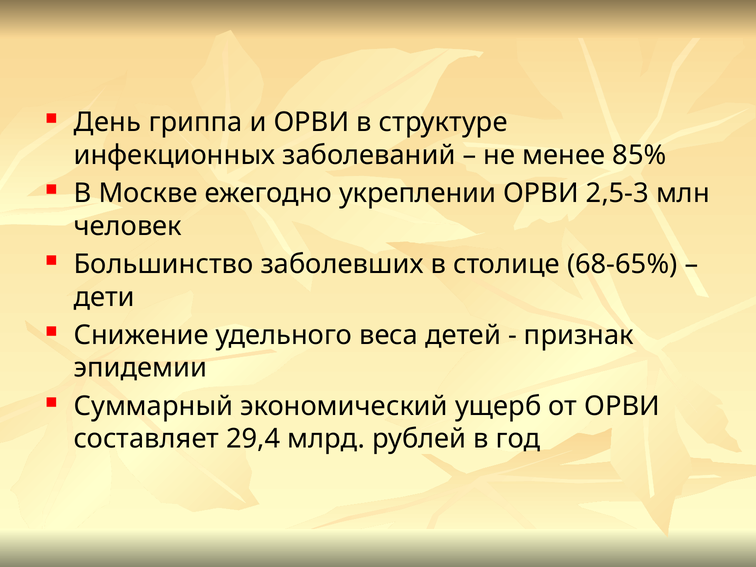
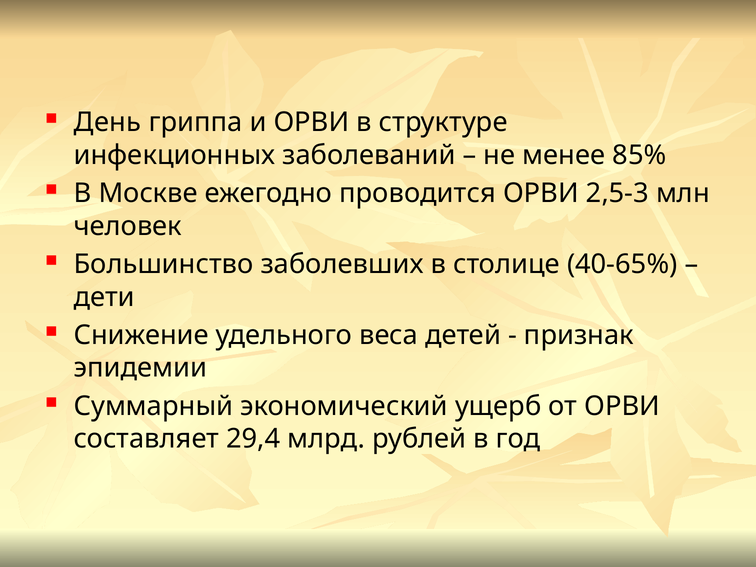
укреплении: укреплении -> проводится
68-65%: 68-65% -> 40-65%
